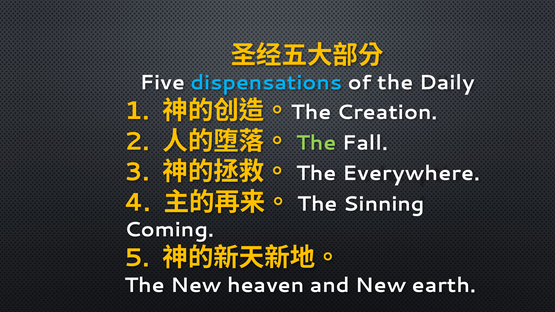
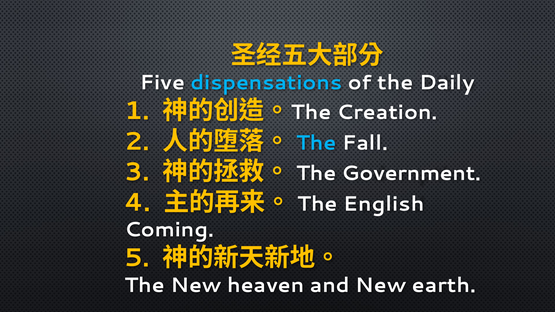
The at (316, 143) colour: light green -> light blue
Everywhere: Everywhere -> Government
Sinning: Sinning -> English
